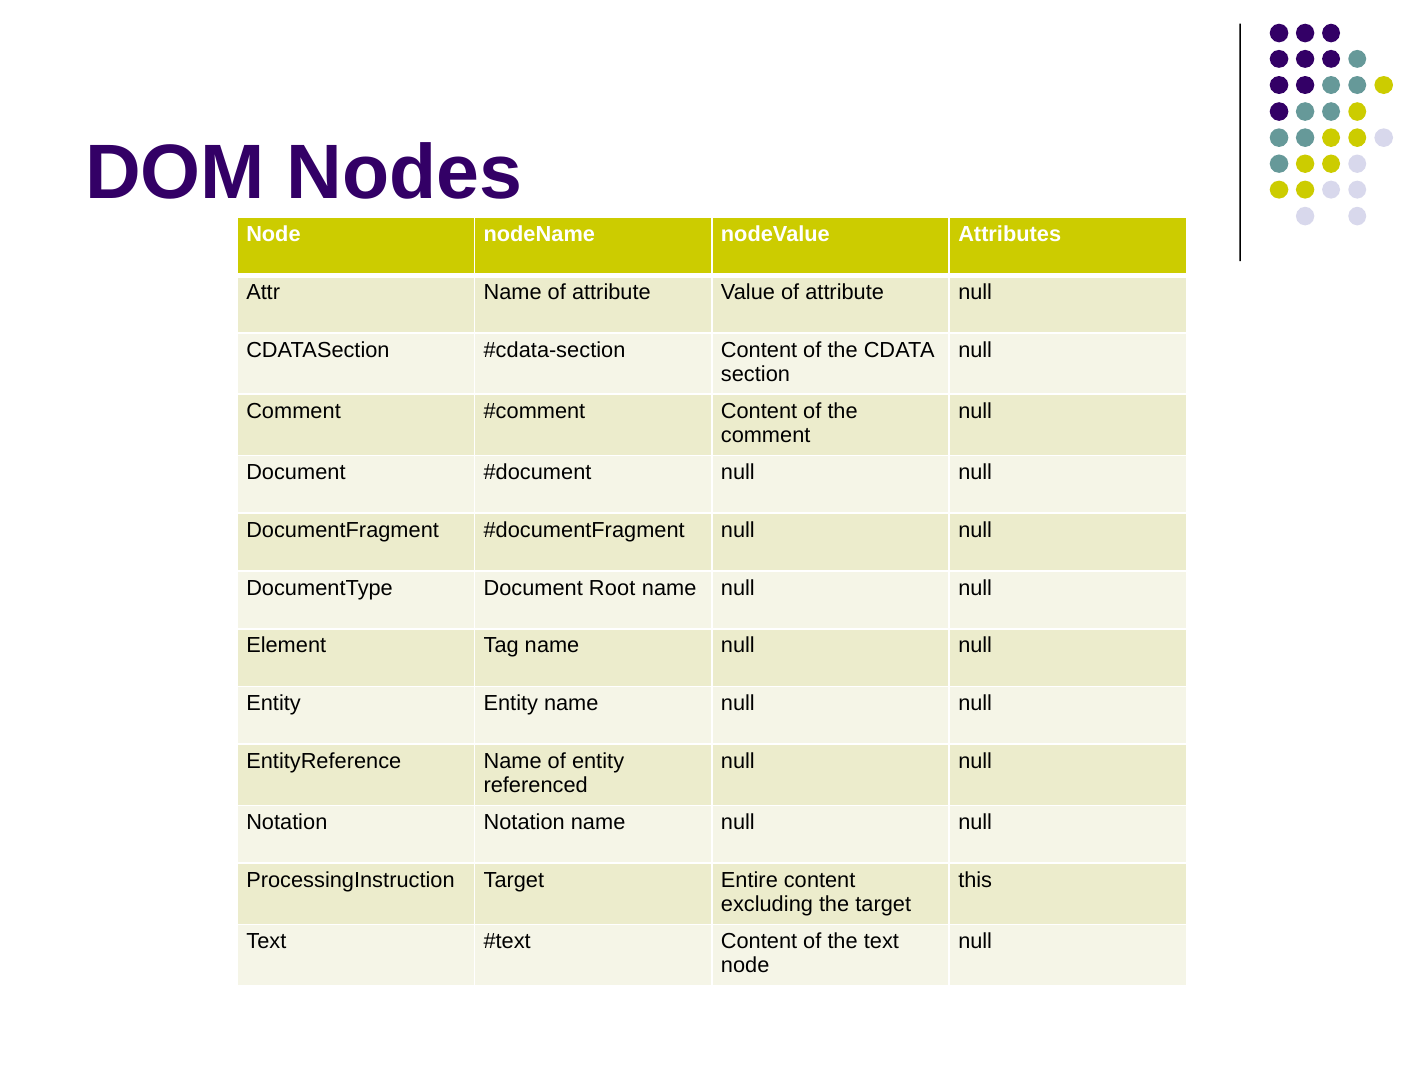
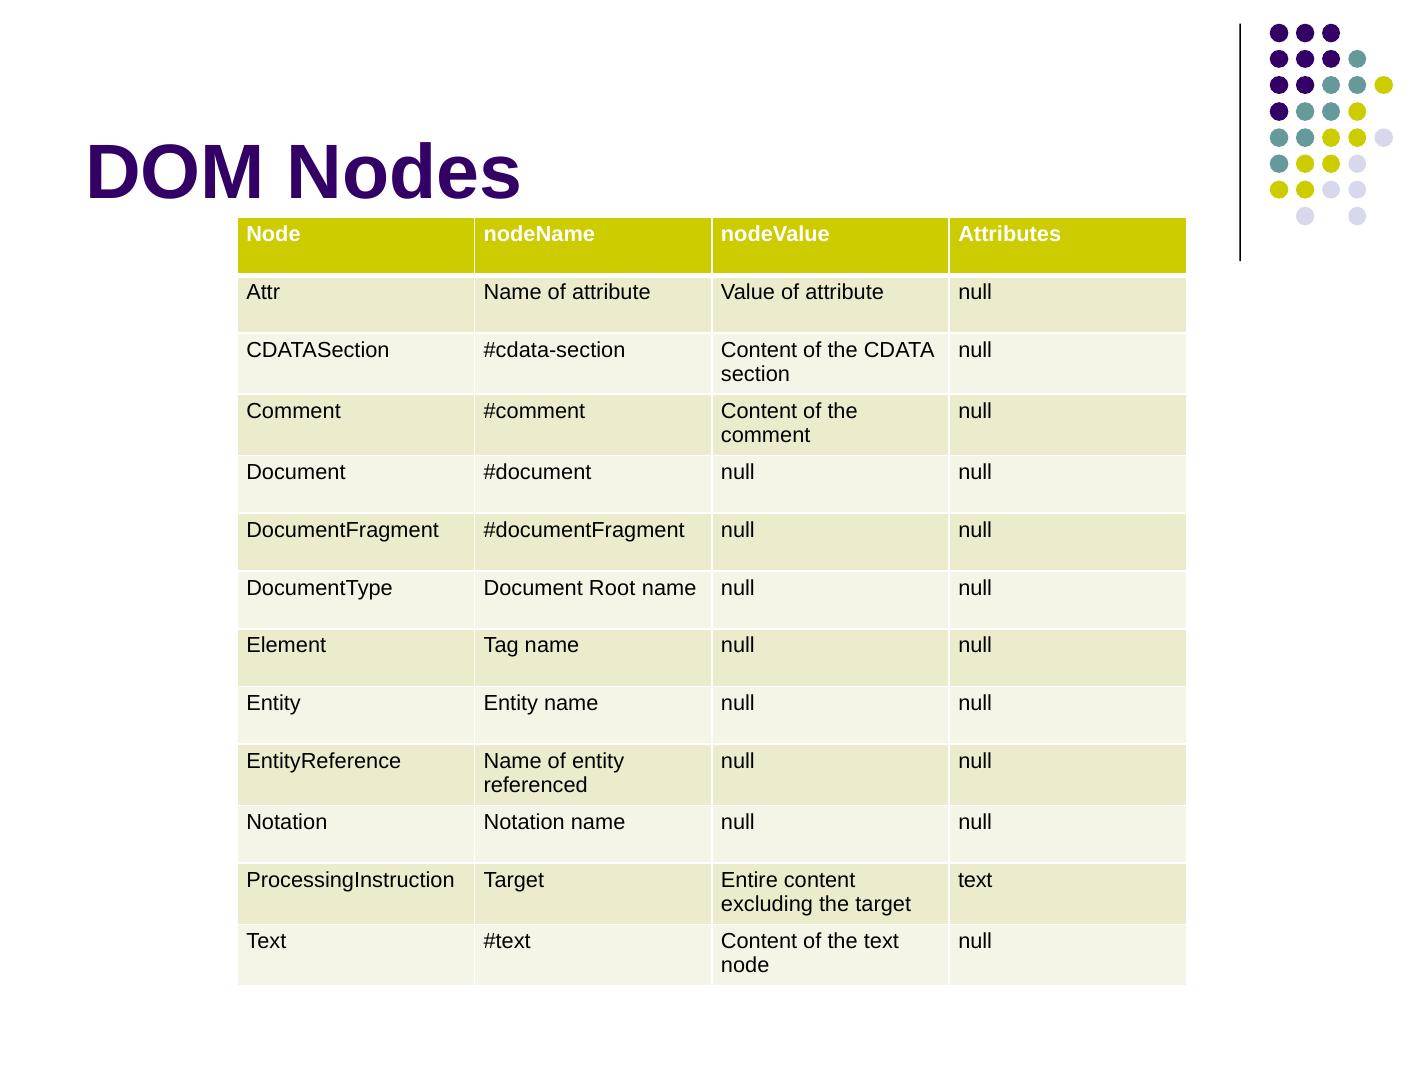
this at (975, 880): this -> text
